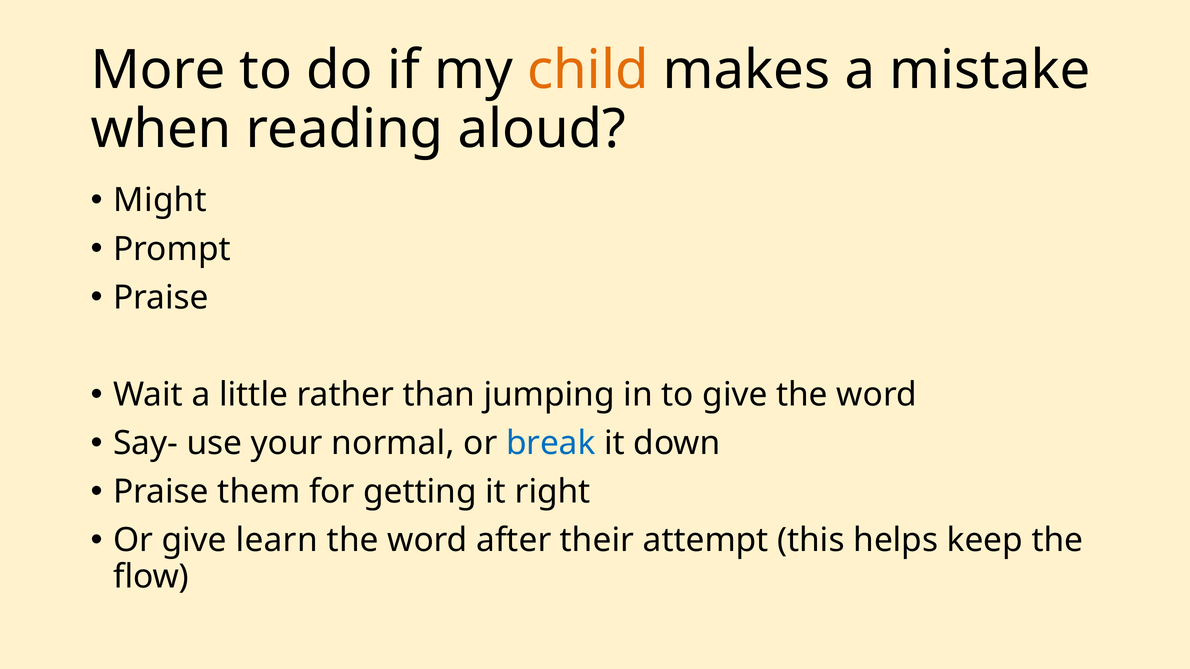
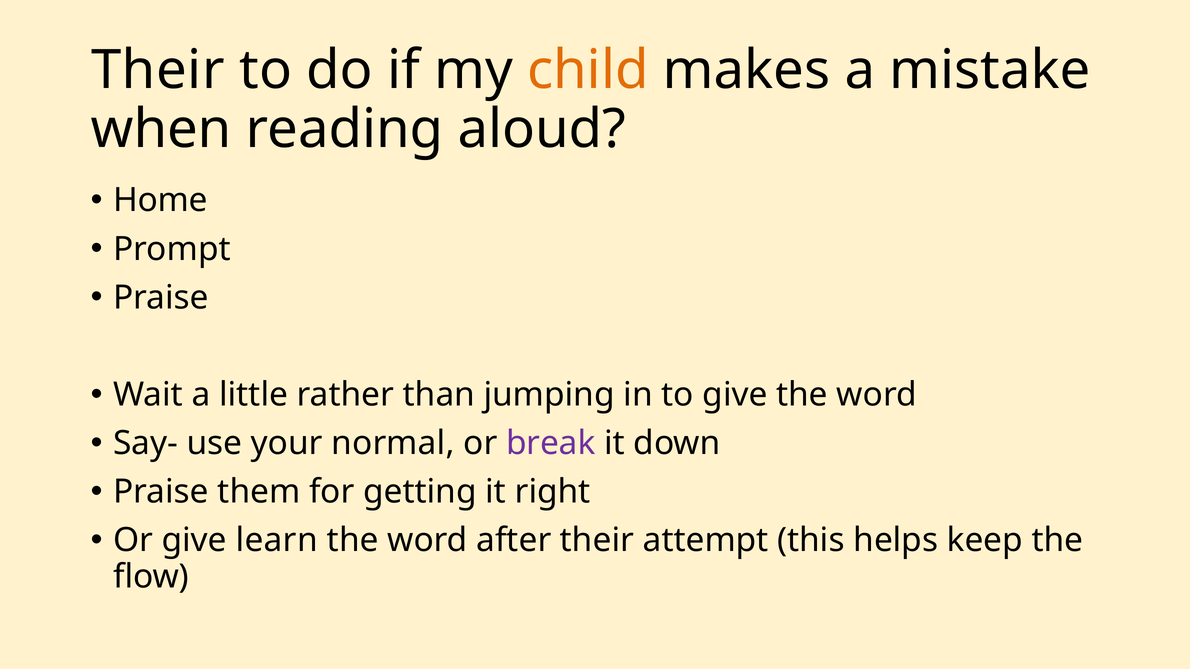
More at (158, 71): More -> Their
Might: Might -> Home
break colour: blue -> purple
